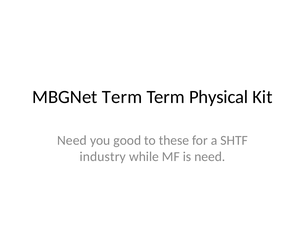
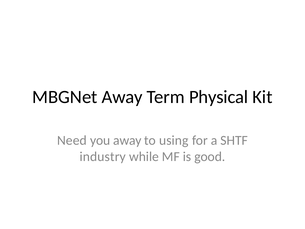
MBGNet Term: Term -> Away
you good: good -> away
these: these -> using
is need: need -> good
